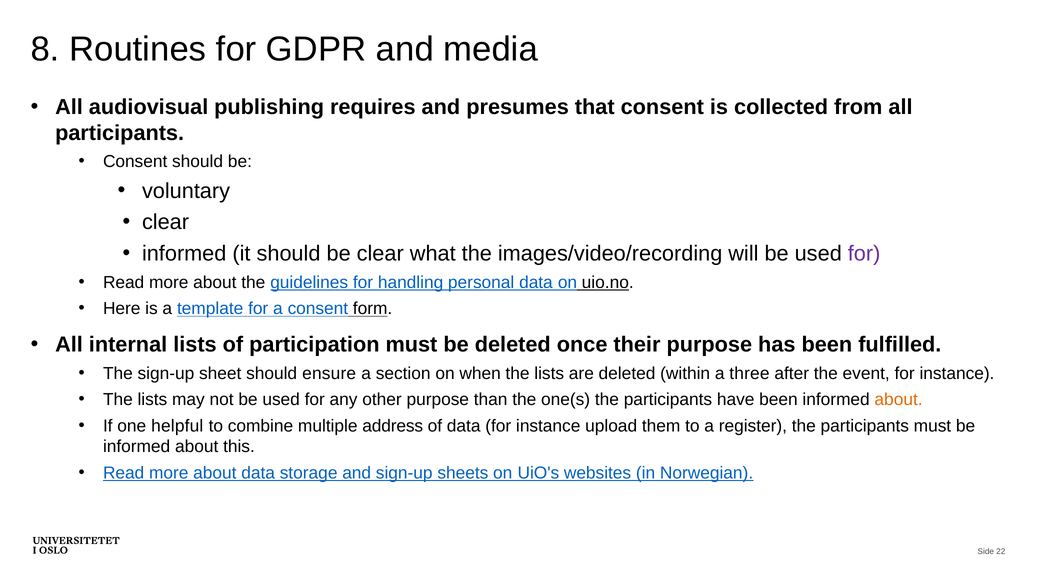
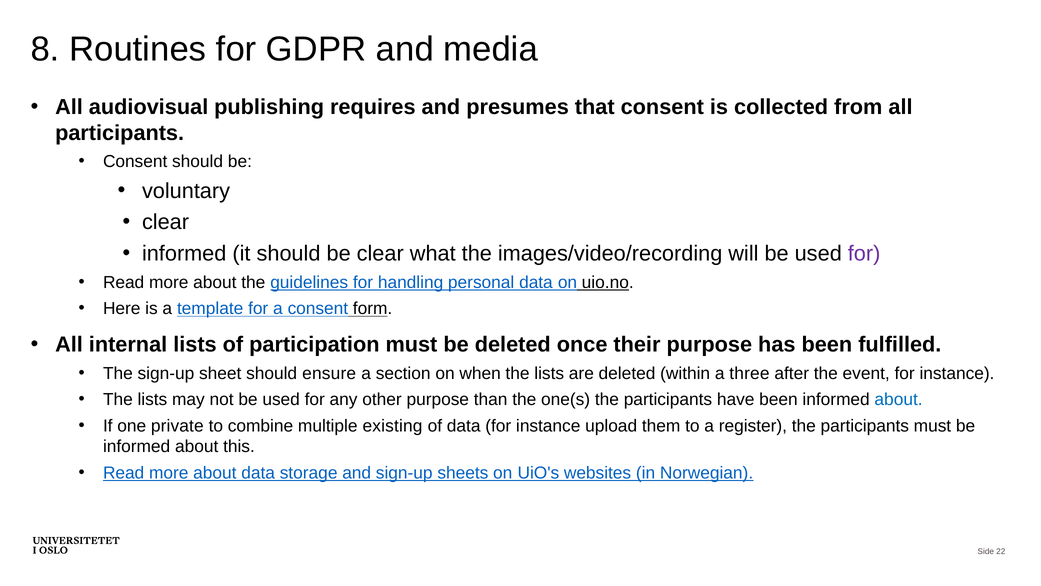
about at (899, 399) colour: orange -> blue
helpful: helpful -> private
address: address -> existing
